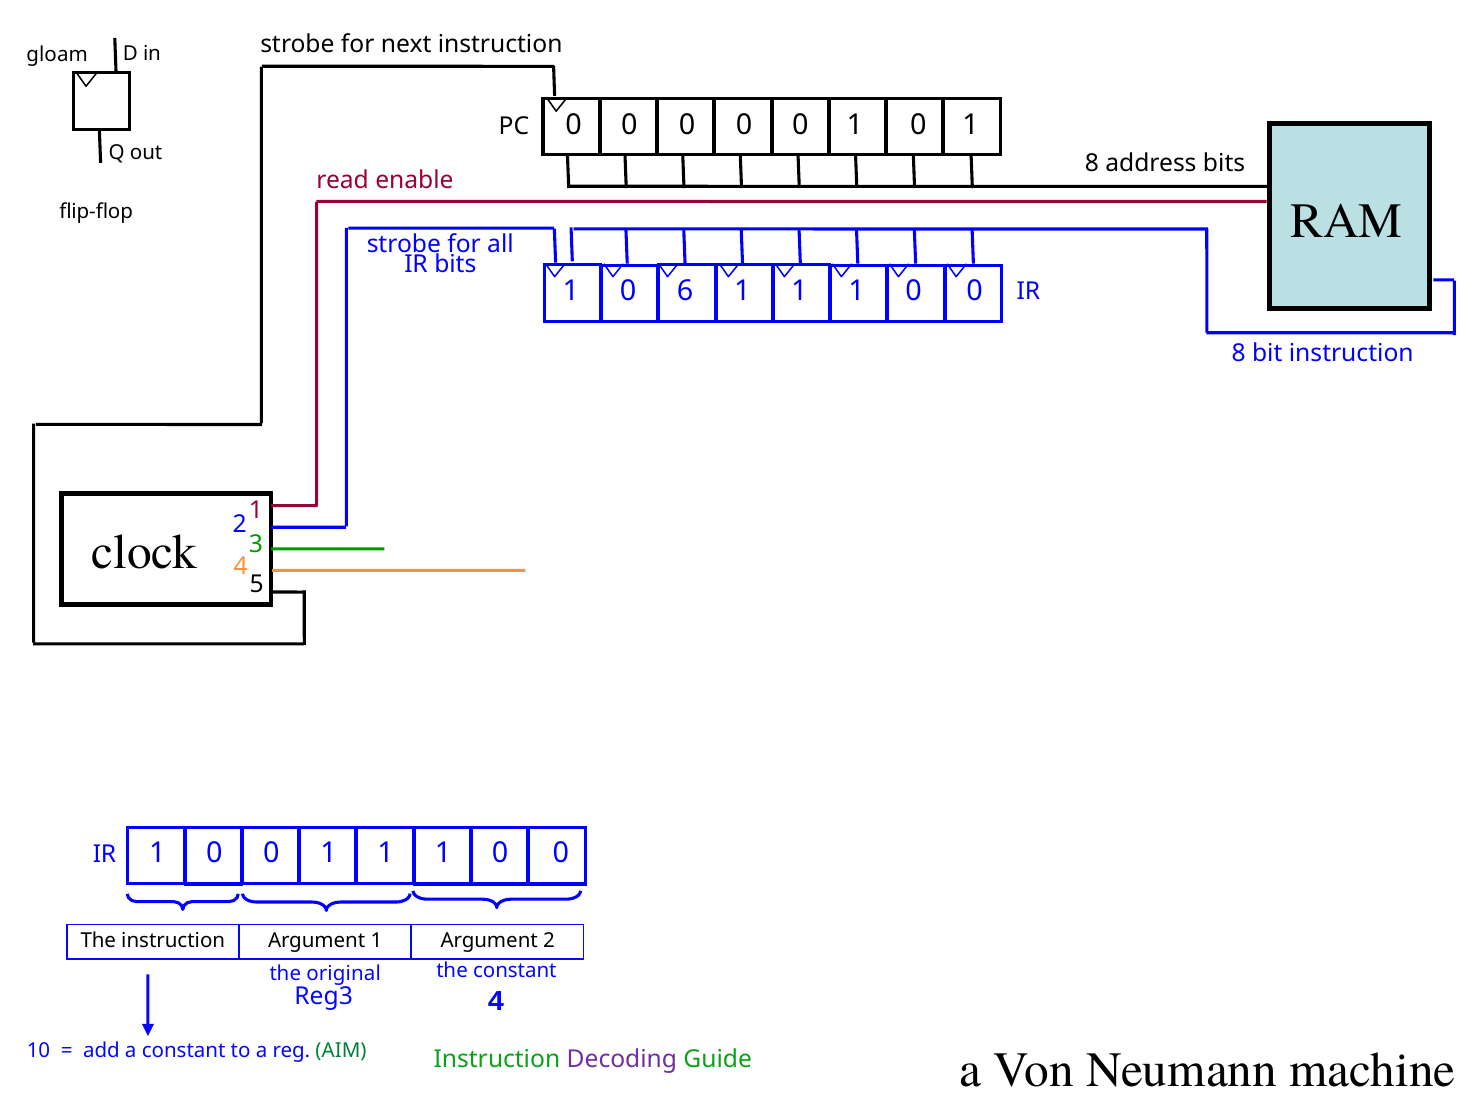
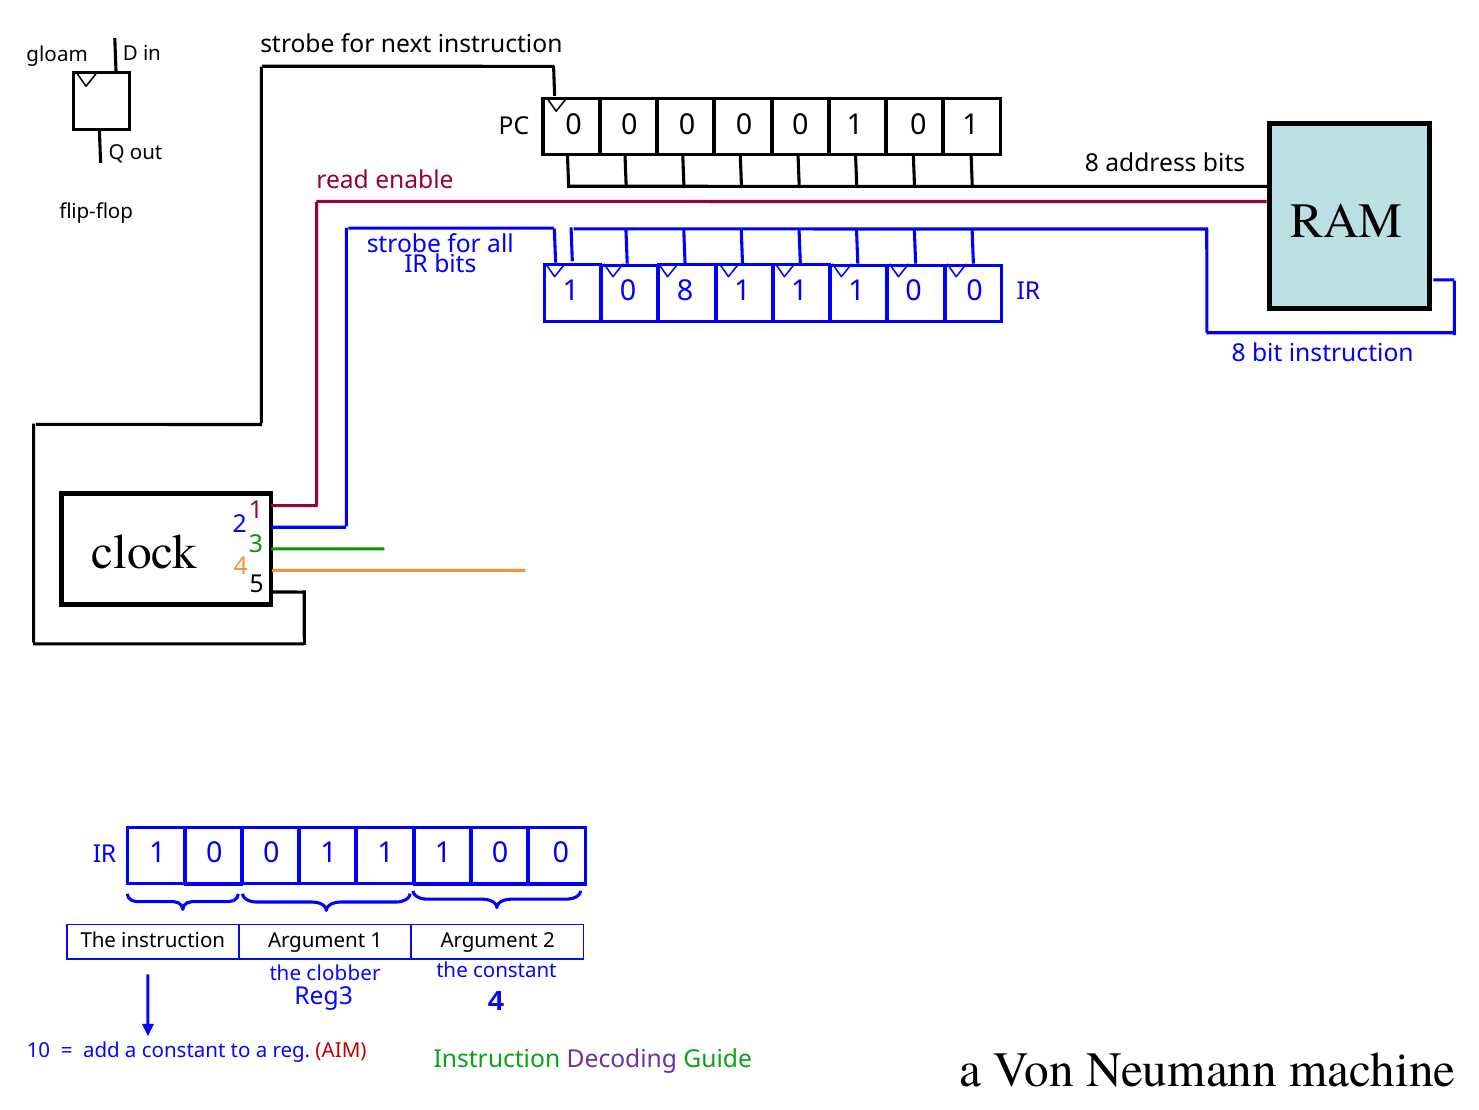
0 6: 6 -> 8
original: original -> clobber
AIM colour: green -> red
